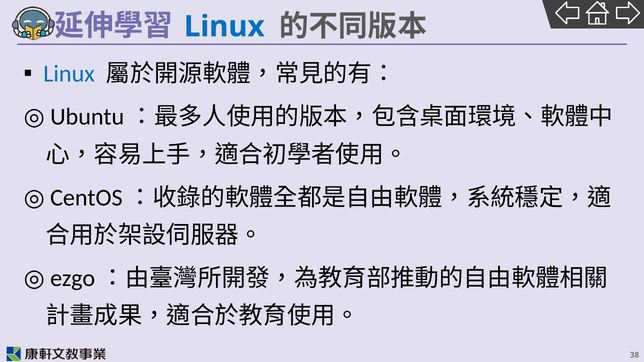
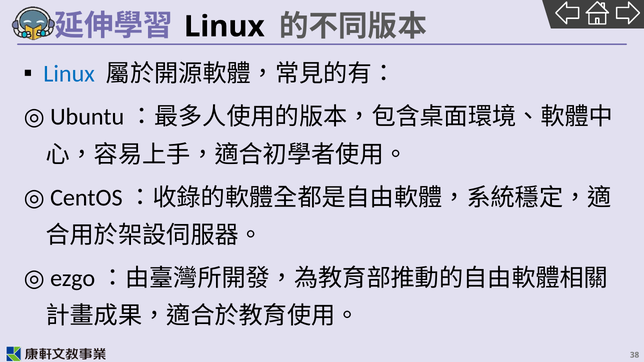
Linux at (224, 27) colour: blue -> black
